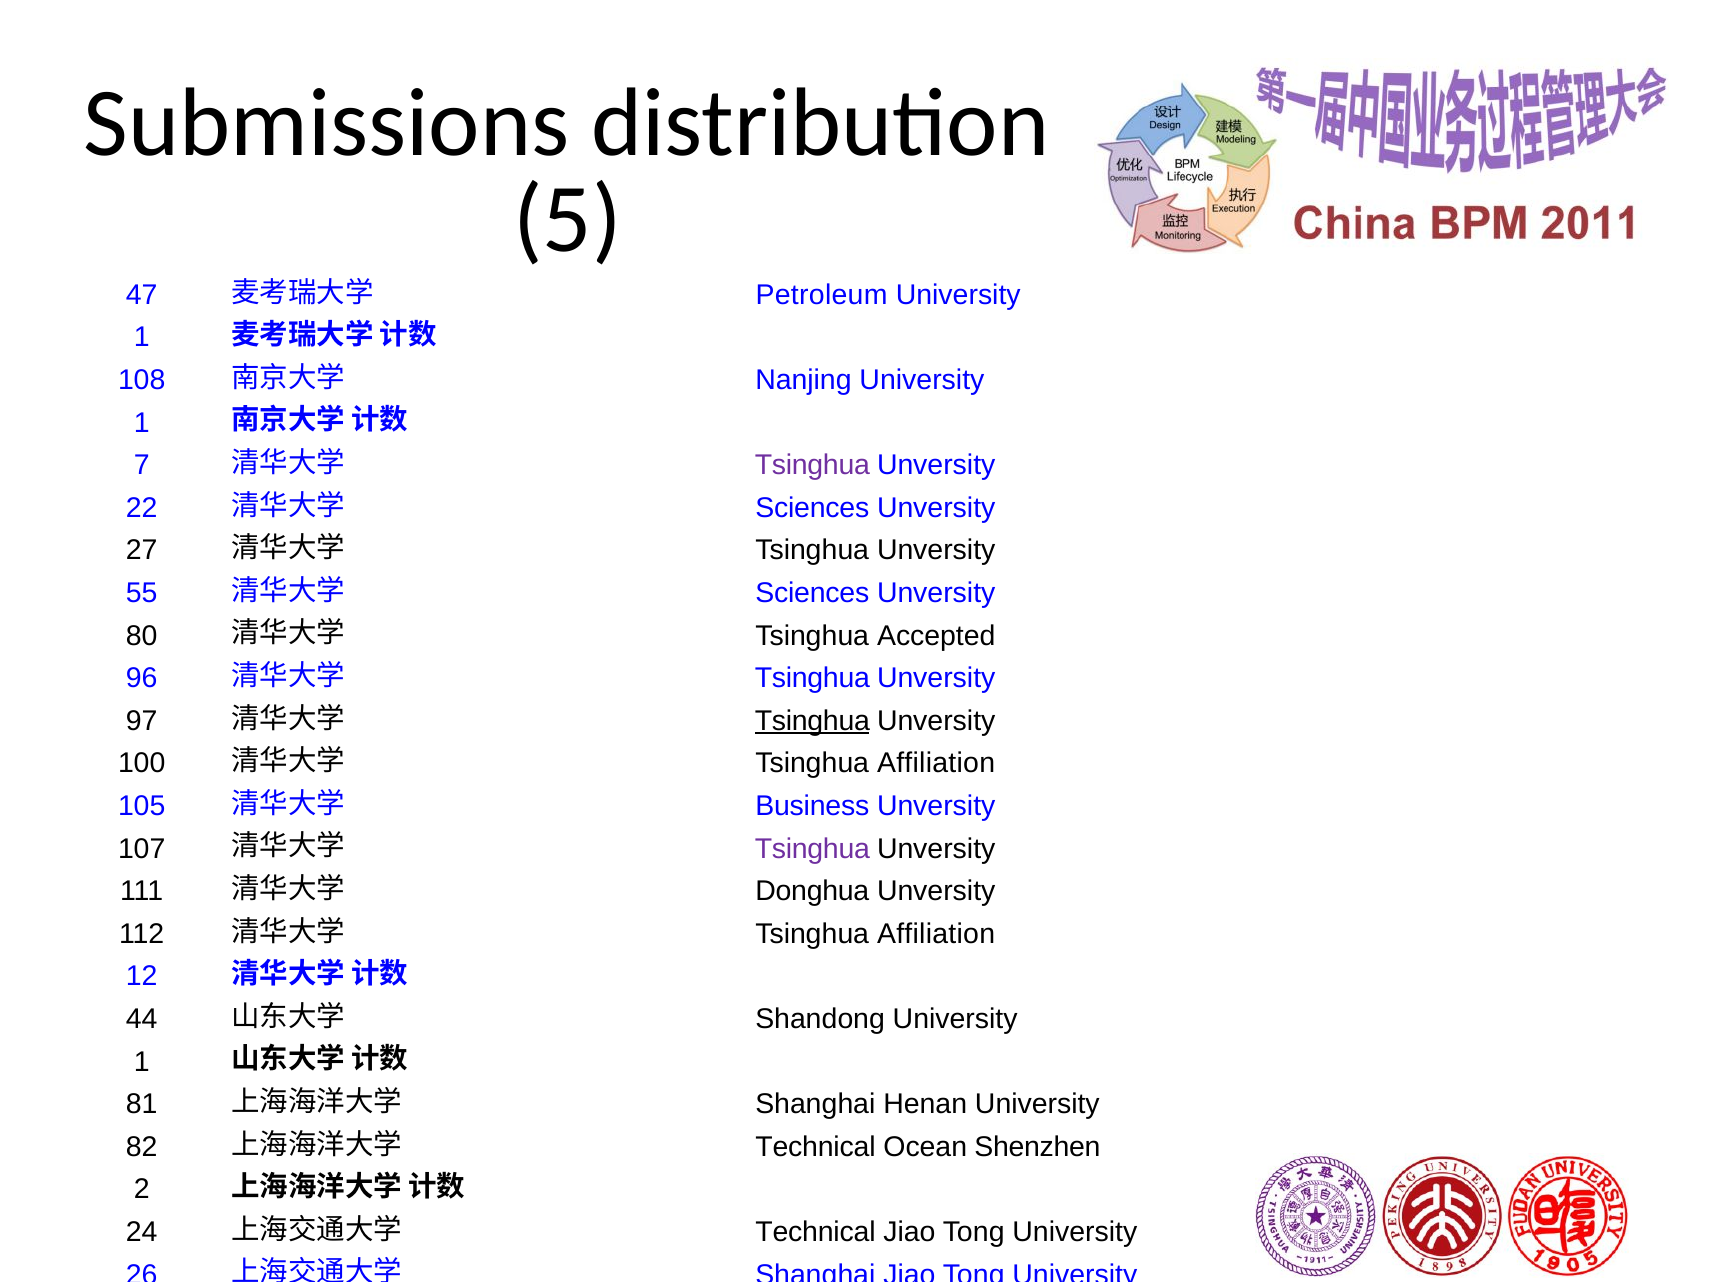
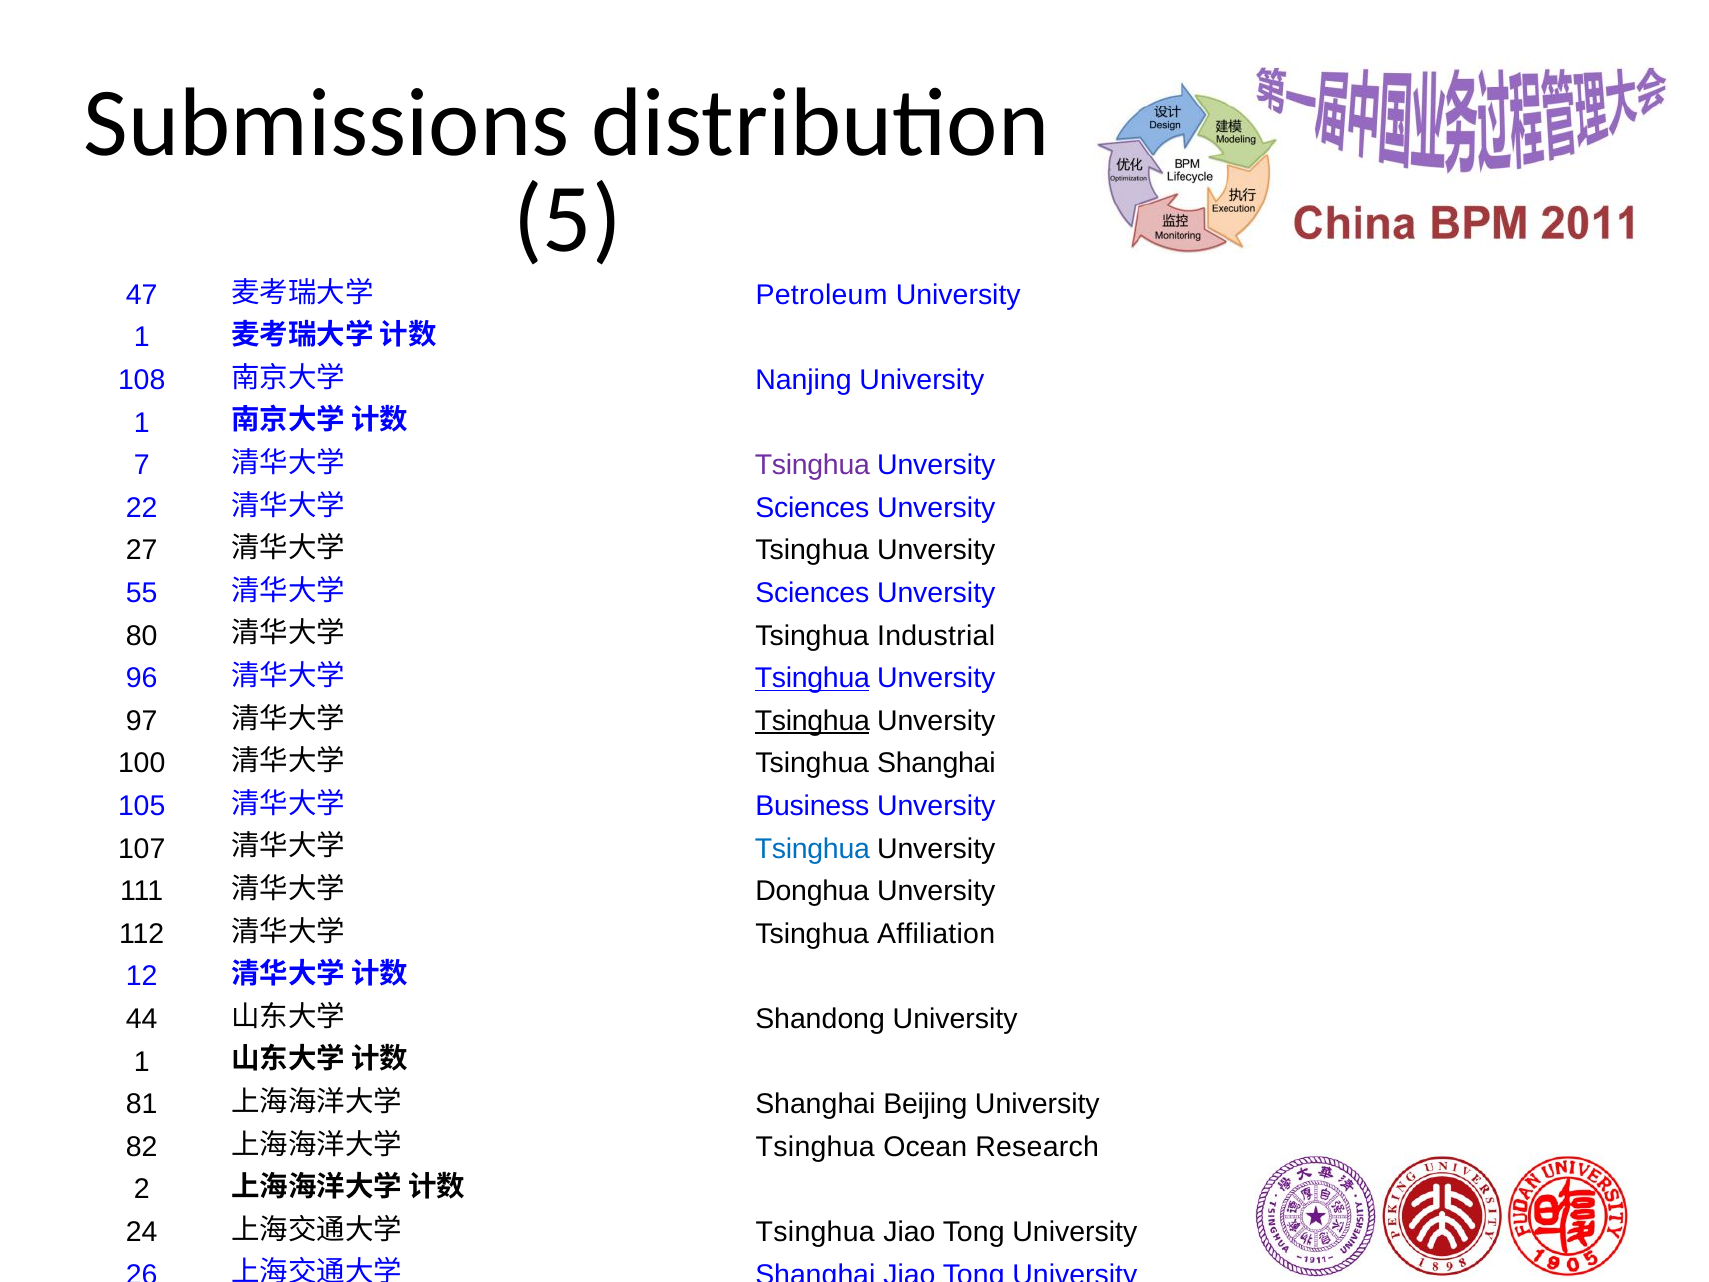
Accepted: Accepted -> Industrial
Tsinghua at (812, 678) underline: none -> present
Affiliation at (936, 763): Affiliation -> Shanghai
Tsinghua at (812, 849) colour: purple -> blue
Henan: Henan -> Beijing
Technical at (816, 1147): Technical -> Tsinghua
Shenzhen: Shenzhen -> Research
Technical at (816, 1232): Technical -> Tsinghua
